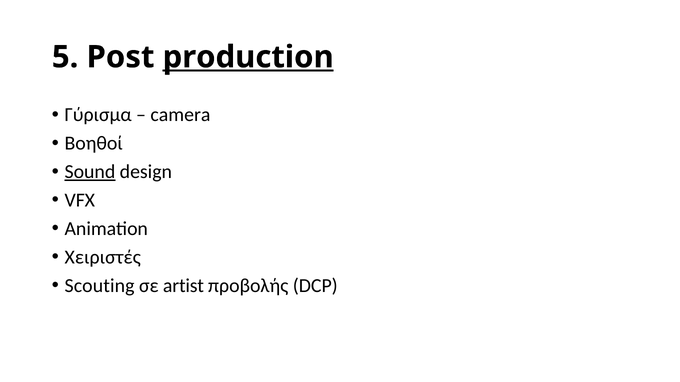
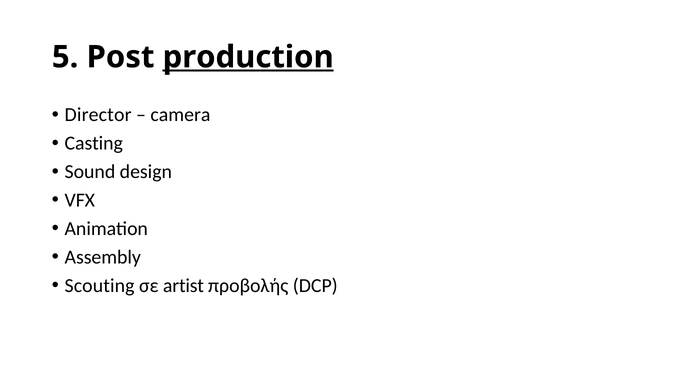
Γύρισμα: Γύρισμα -> Director
Βοηθοί: Βοηθοί -> Casting
Sound underline: present -> none
Χειριστές: Χειριστές -> Assembly
